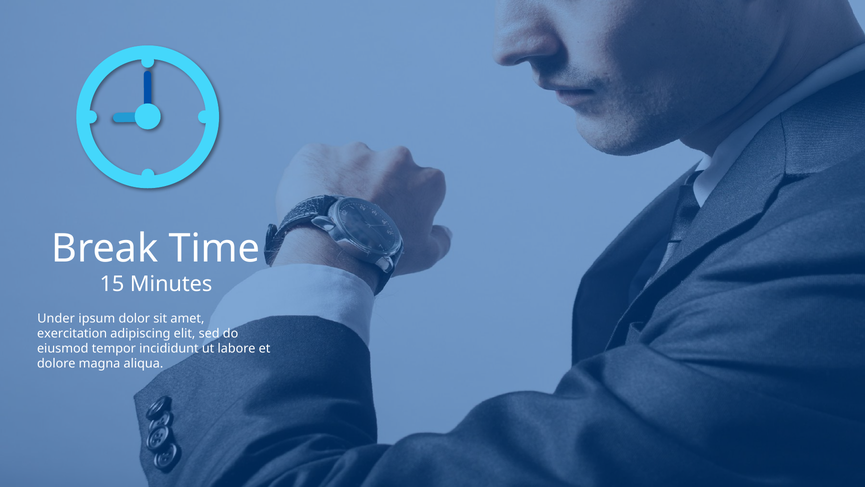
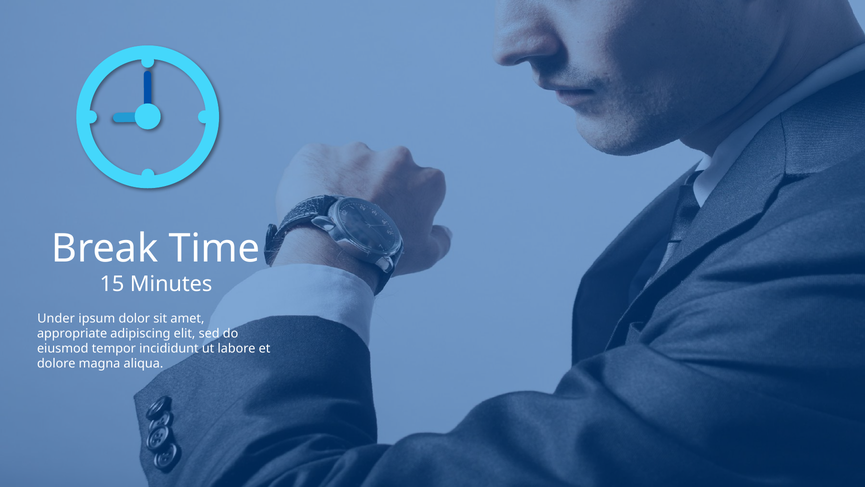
exercitation: exercitation -> appropriate
